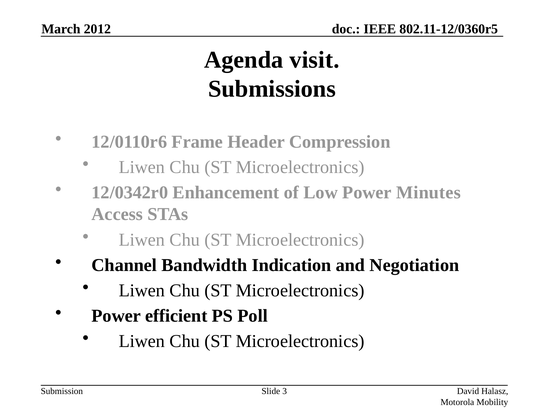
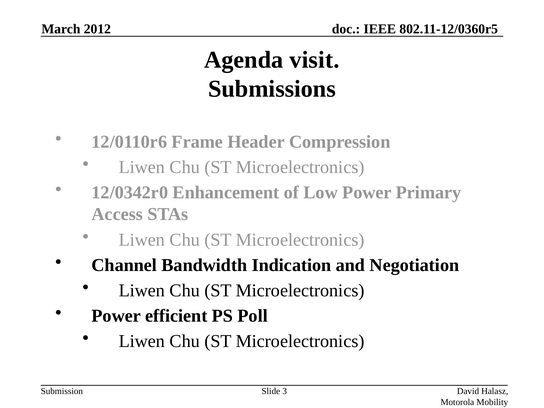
Minutes: Minutes -> Primary
